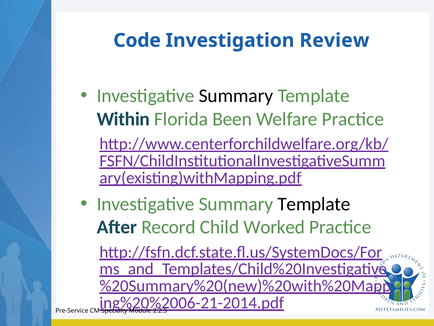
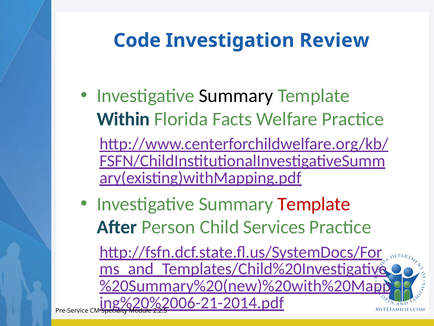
Been: Been -> Facts
Template at (314, 204) colour: black -> red
Record: Record -> Person
Worked: Worked -> Services
